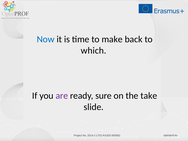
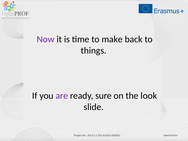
Now colour: blue -> purple
which: which -> things
take: take -> look
